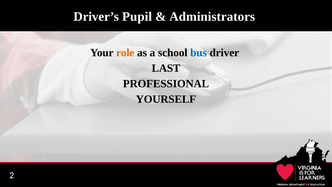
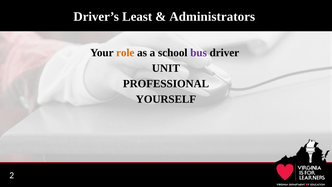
Pupil: Pupil -> Least
bus colour: blue -> purple
LAST: LAST -> UNIT
